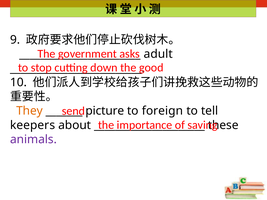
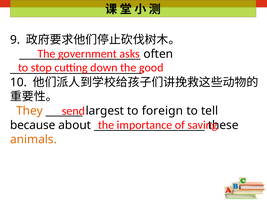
adult: adult -> often
picture: picture -> largest
keepers: keepers -> because
animals colour: purple -> orange
